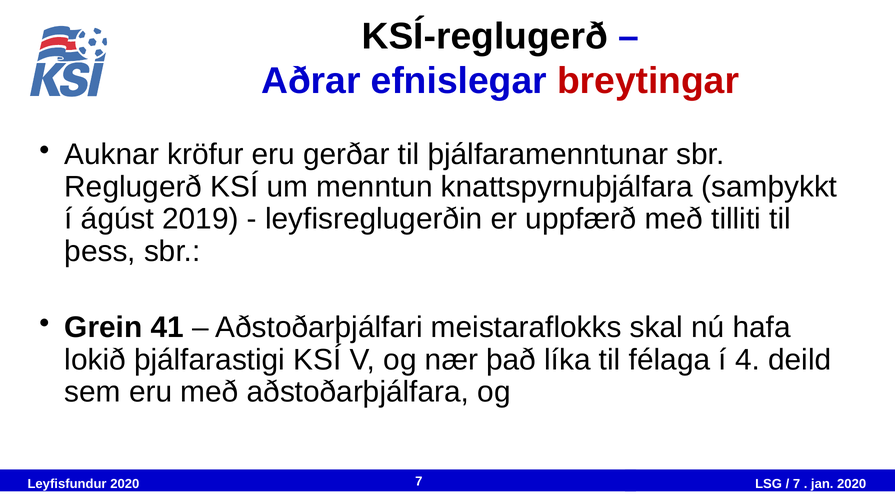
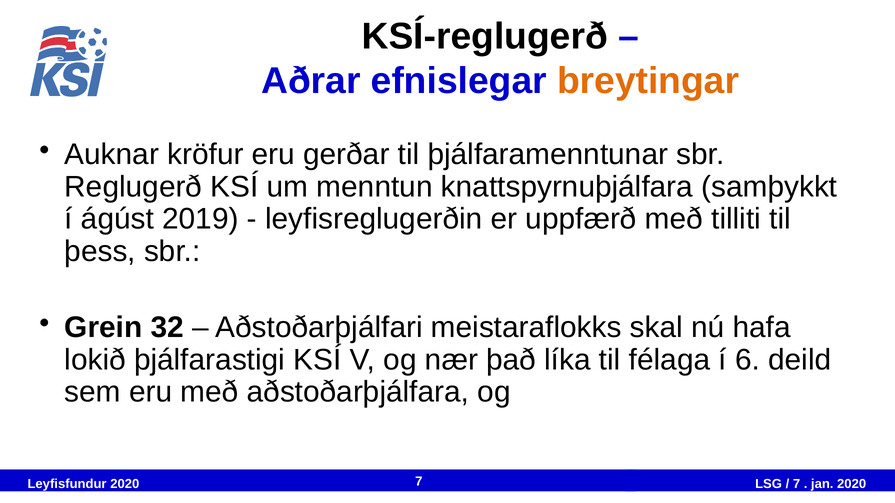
breytingar colour: red -> orange
41: 41 -> 32
4: 4 -> 6
